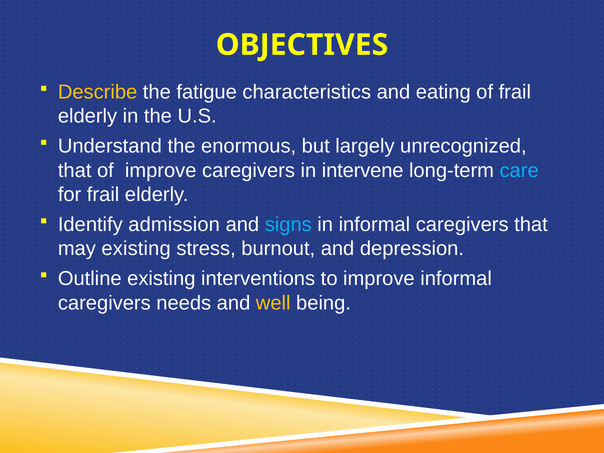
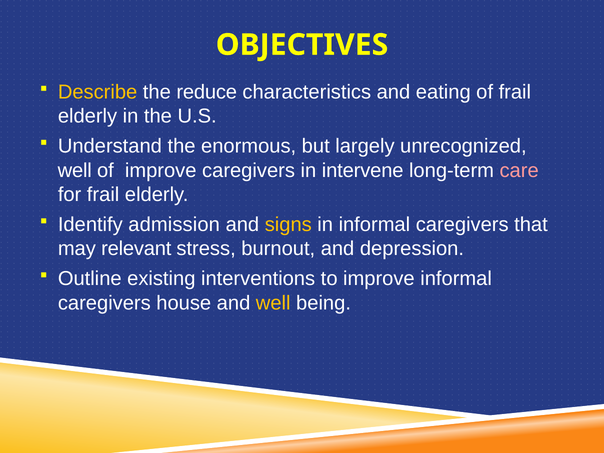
fatigue: fatigue -> reduce
that at (75, 170): that -> well
care colour: light blue -> pink
signs colour: light blue -> yellow
may existing: existing -> relevant
needs: needs -> house
